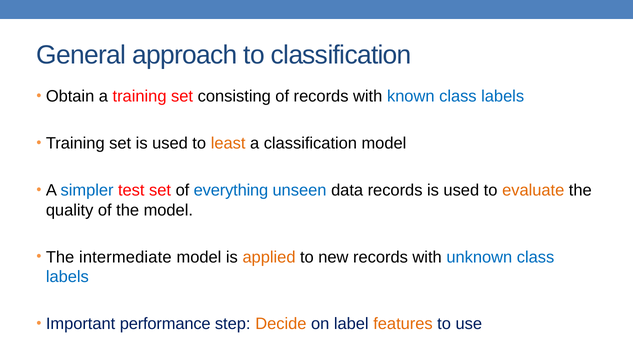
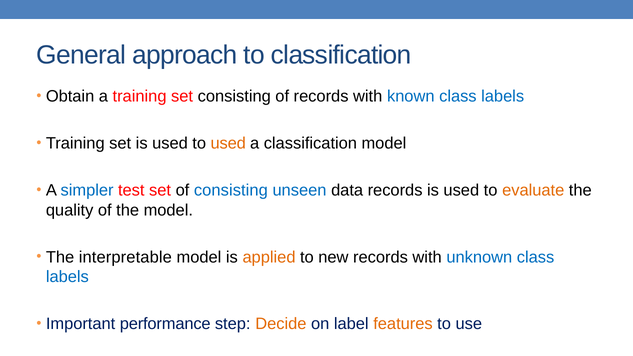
to least: least -> used
of everything: everything -> consisting
intermediate: intermediate -> interpretable
